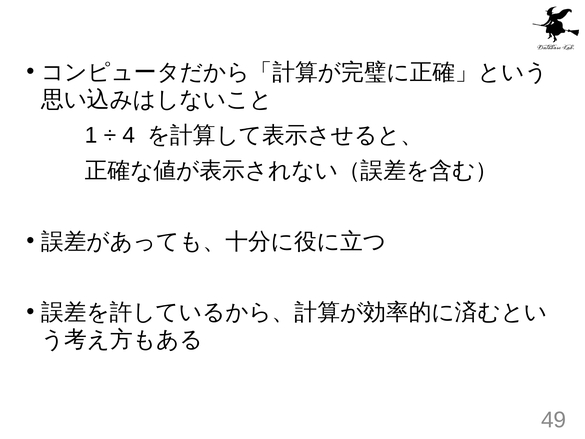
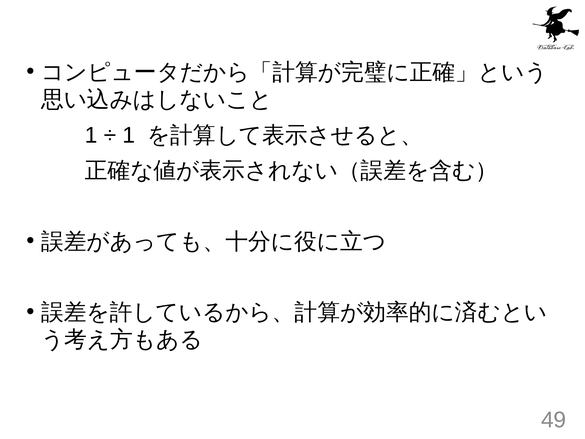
4 at (129, 135): 4 -> 1
